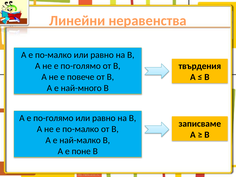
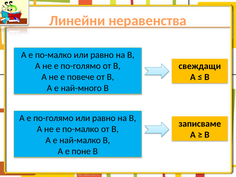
твърдения: твърдения -> свеждащи
